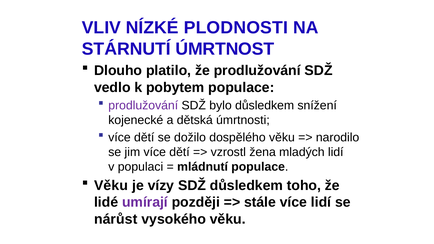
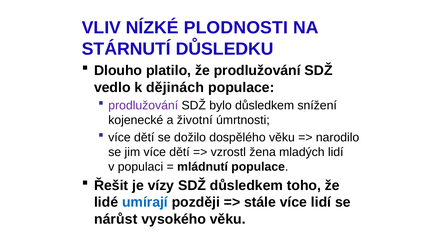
ÚMRTNOST: ÚMRTNOST -> DŮSLEDKU
pobytem: pobytem -> dějinách
dětská: dětská -> životní
Věku at (111, 186): Věku -> Řešit
umírají colour: purple -> blue
